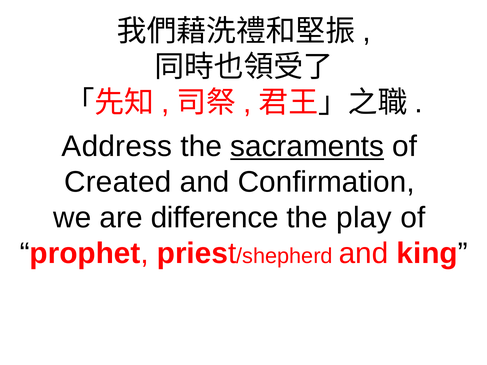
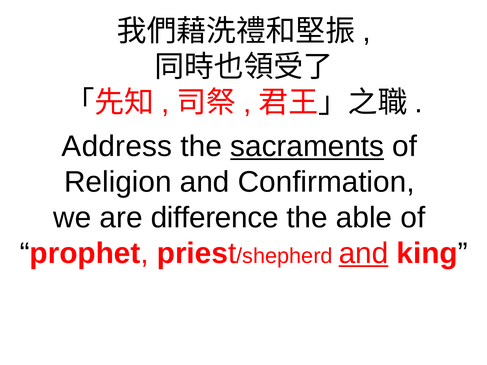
Created: Created -> Religion
play: play -> able
and at (363, 254) underline: none -> present
